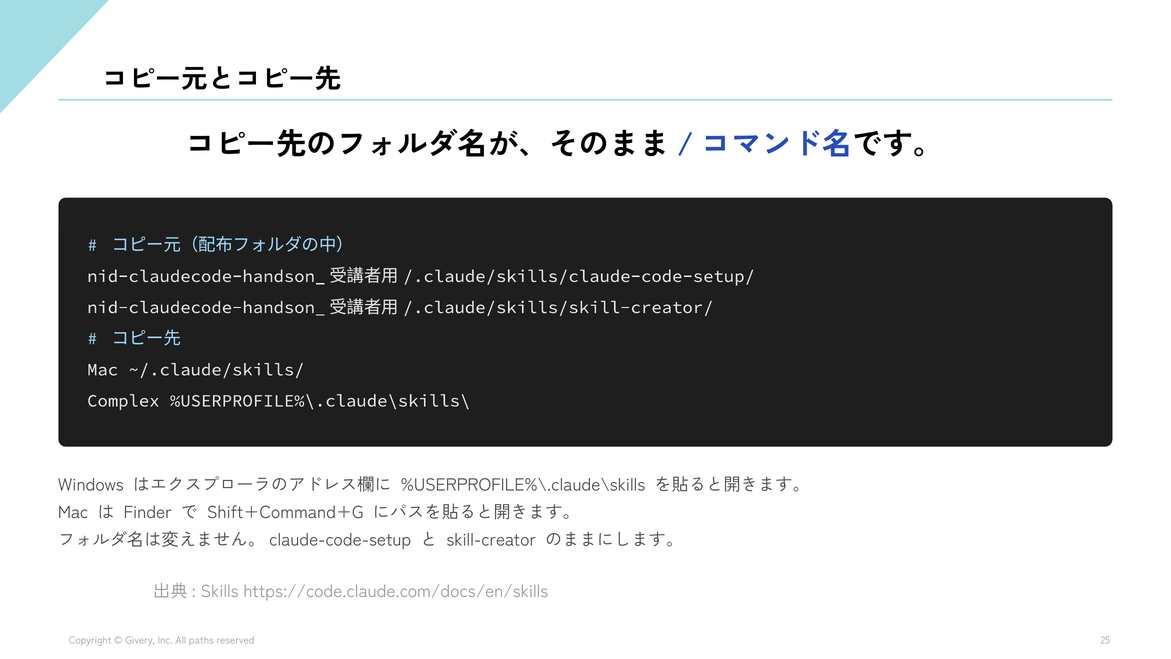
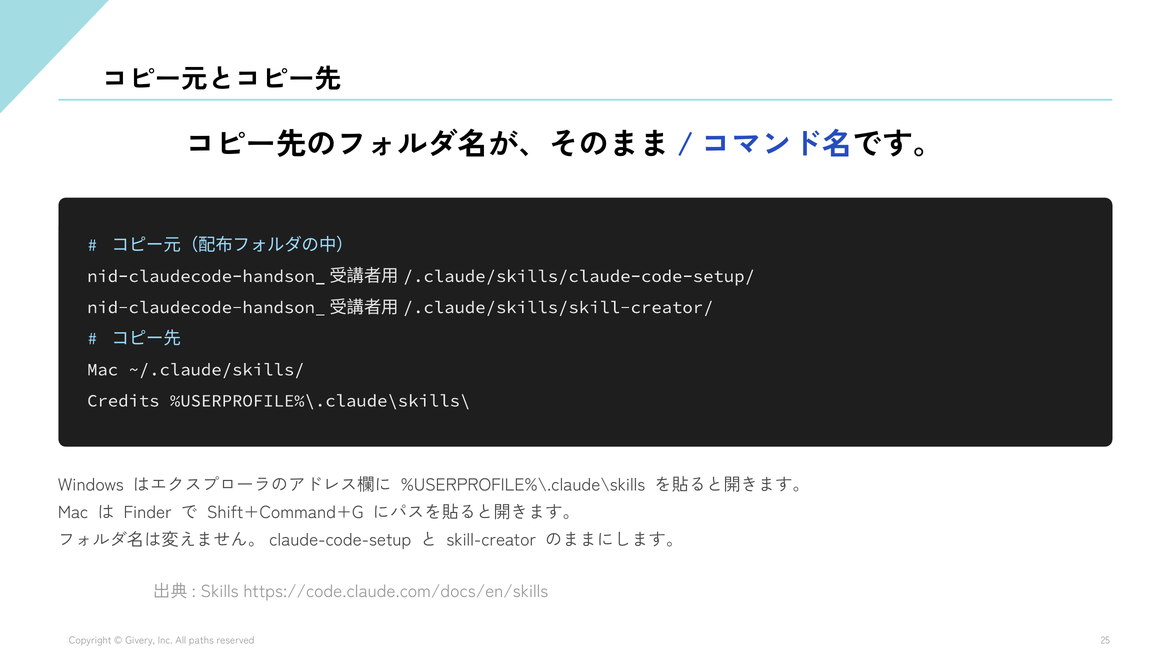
Complex: Complex -> Credits
